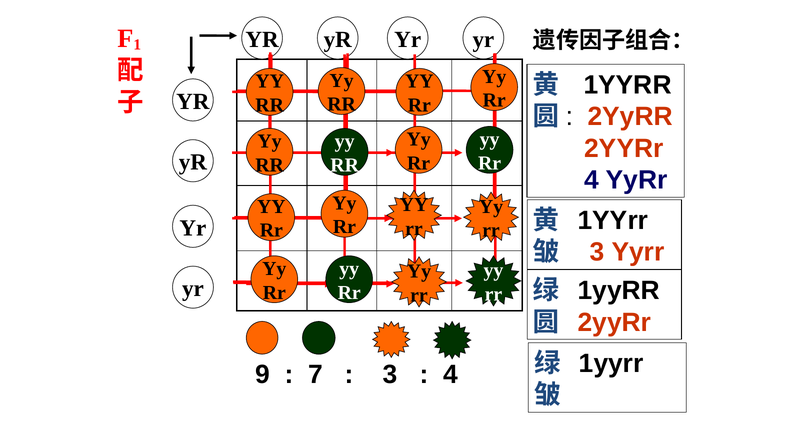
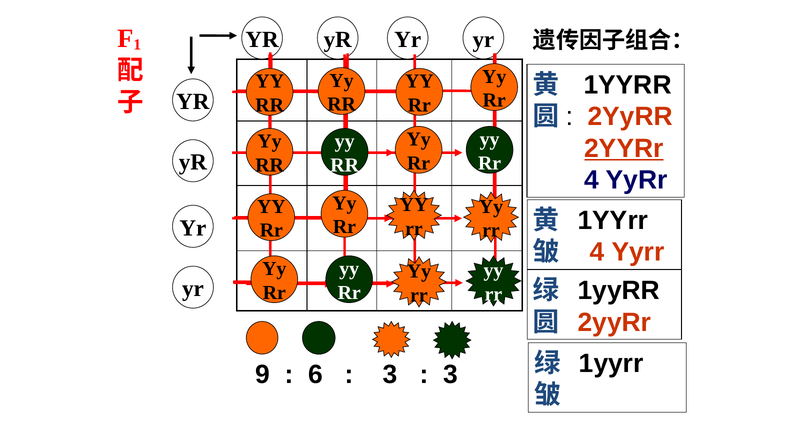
2YYRr at (624, 148) underline: none -> present
3 at (597, 252): 3 -> 4
7: 7 -> 6
4 at (451, 374): 4 -> 3
